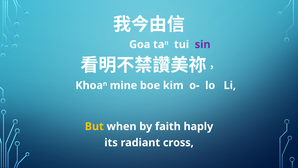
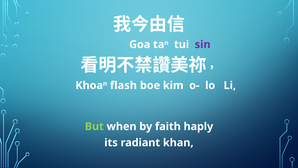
mine: mine -> flash
But colour: yellow -> light green
cross: cross -> khan
